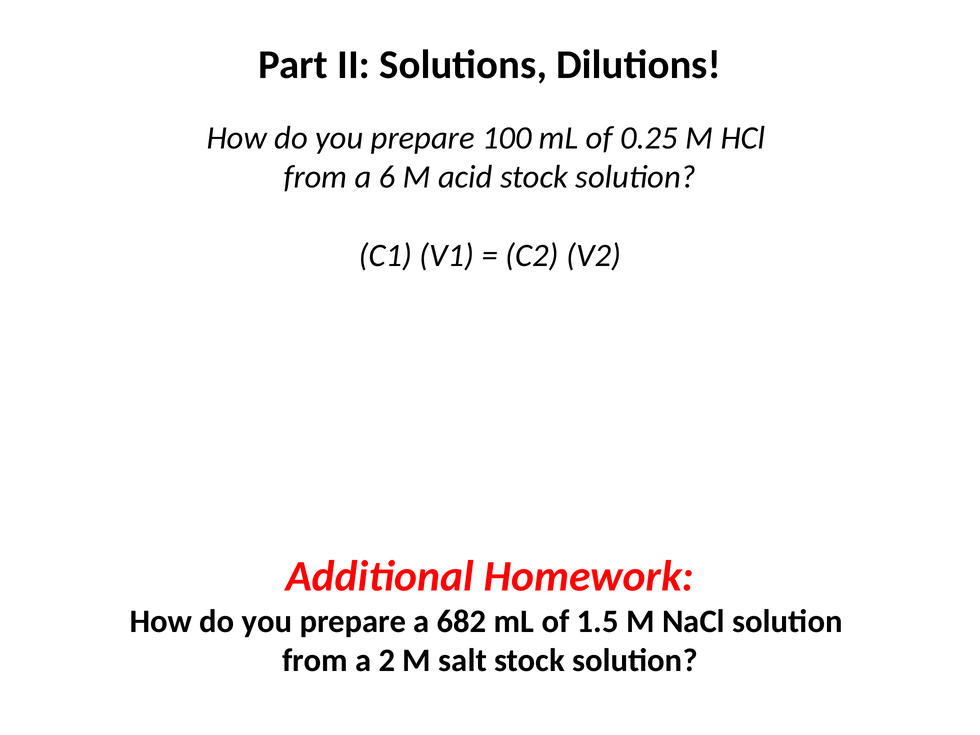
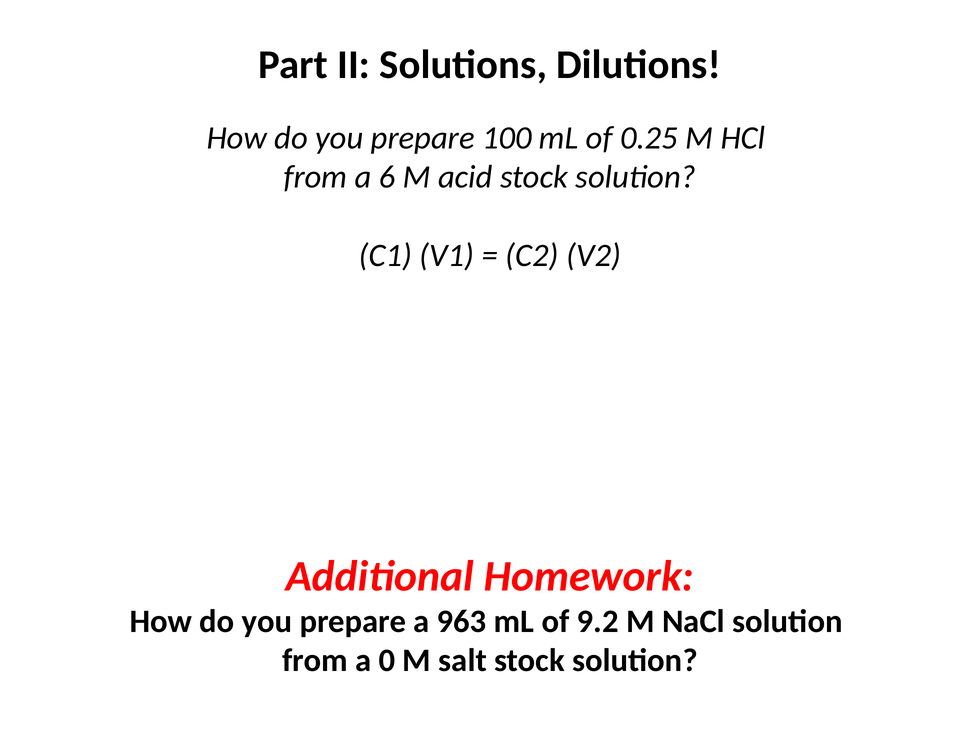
682: 682 -> 963
1.5: 1.5 -> 9.2
2: 2 -> 0
